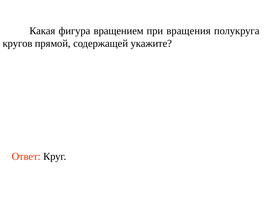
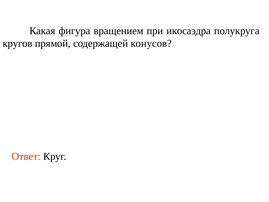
вращения: вращения -> икосаэдра
укажите: укажите -> конусов
